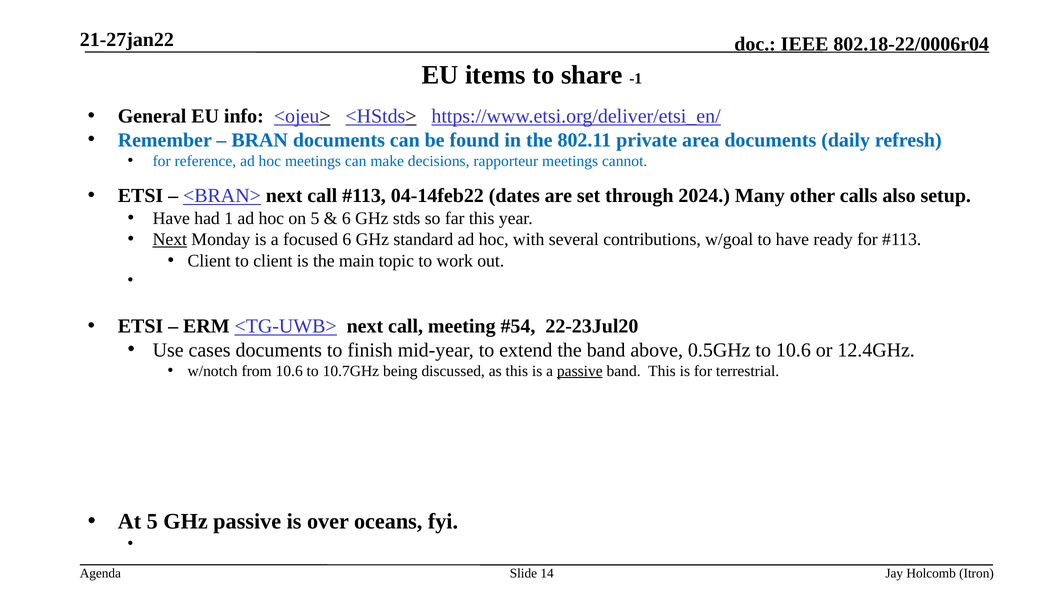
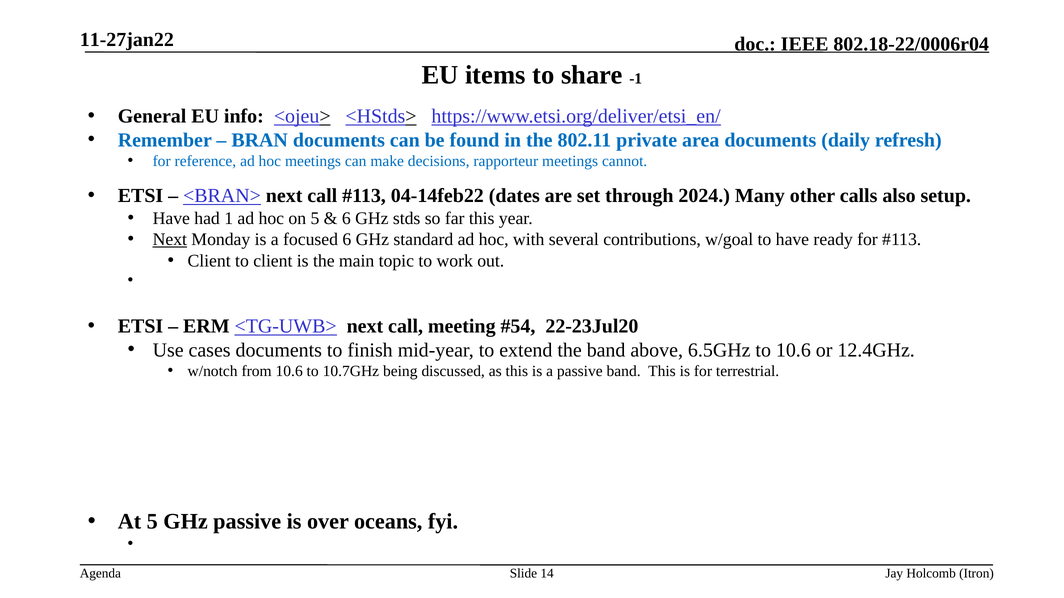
21-27jan22: 21-27jan22 -> 11-27jan22
0.5GHz: 0.5GHz -> 6.5GHz
passive at (580, 371) underline: present -> none
